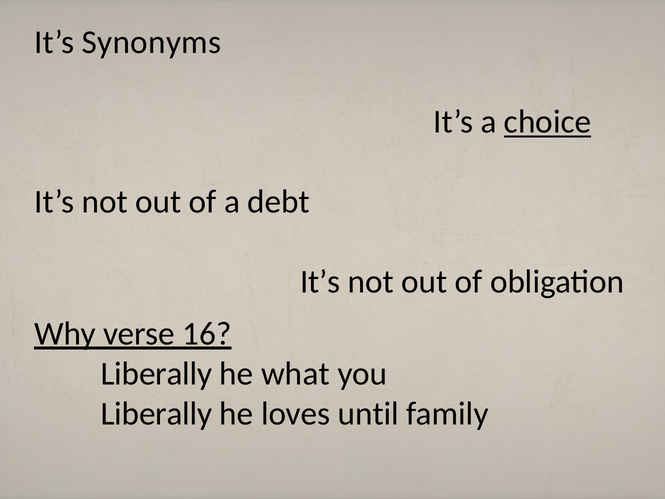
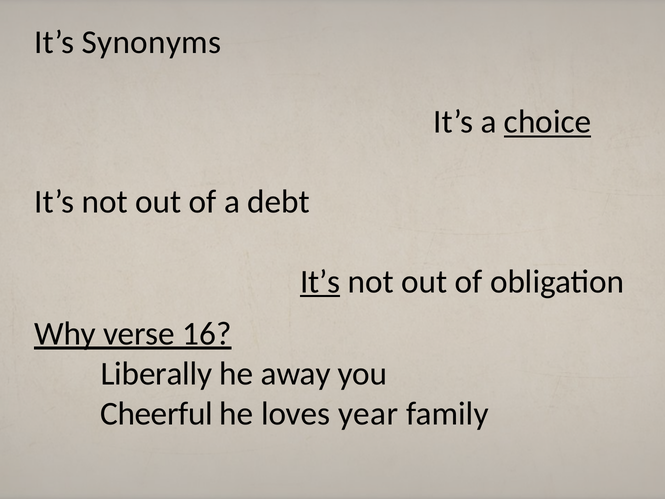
It’s at (320, 282) underline: none -> present
what: what -> away
Liberally at (156, 413): Liberally -> Cheerful
until: until -> year
